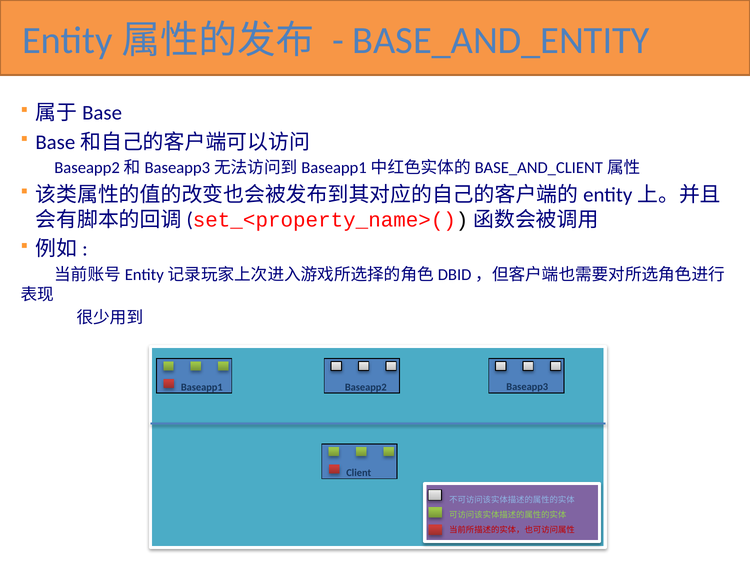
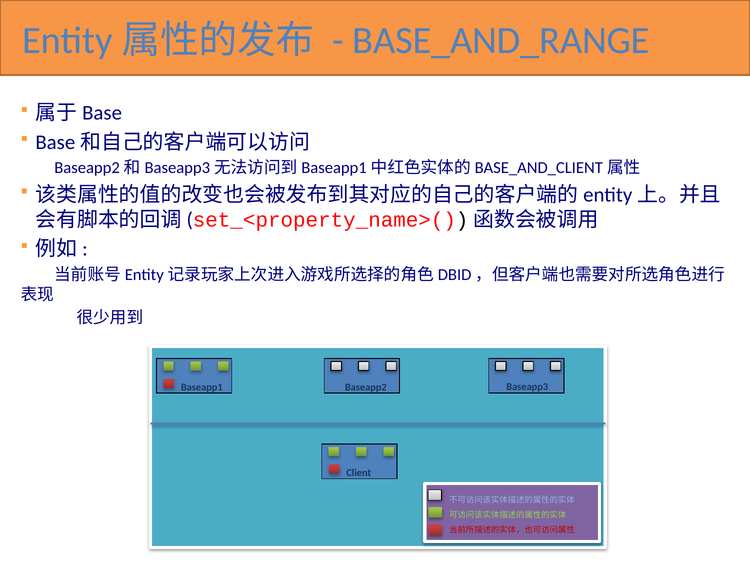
BASE_AND_ENTITY: BASE_AND_ENTITY -> BASE_AND_RANGE
